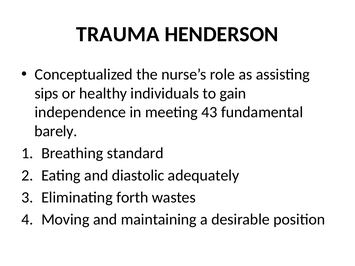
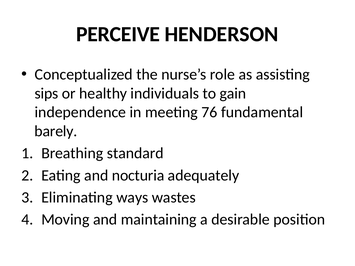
TRAUMA: TRAUMA -> PERCEIVE
43: 43 -> 76
diastolic: diastolic -> nocturia
forth: forth -> ways
